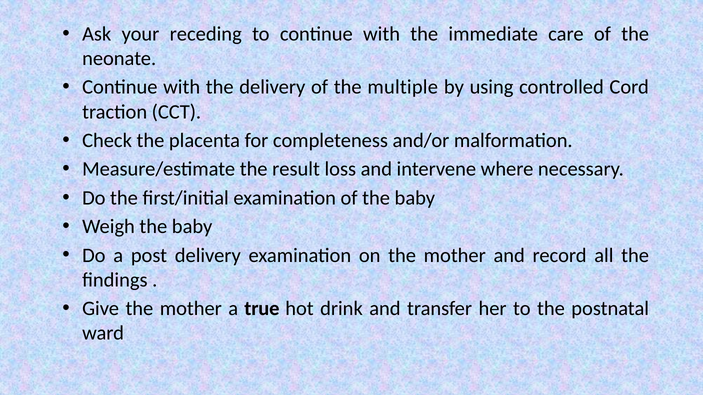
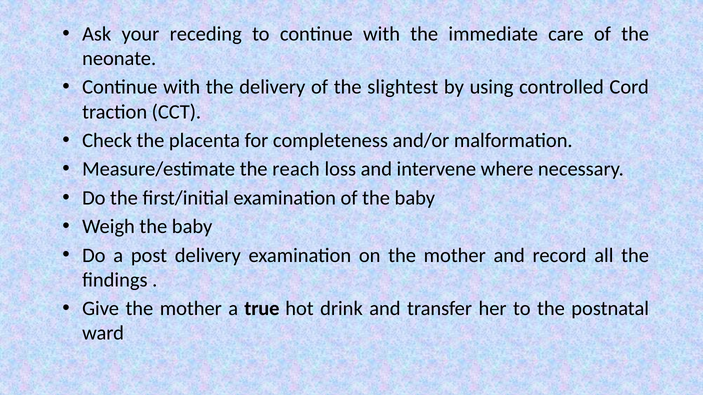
multiple: multiple -> slightest
result: result -> reach
